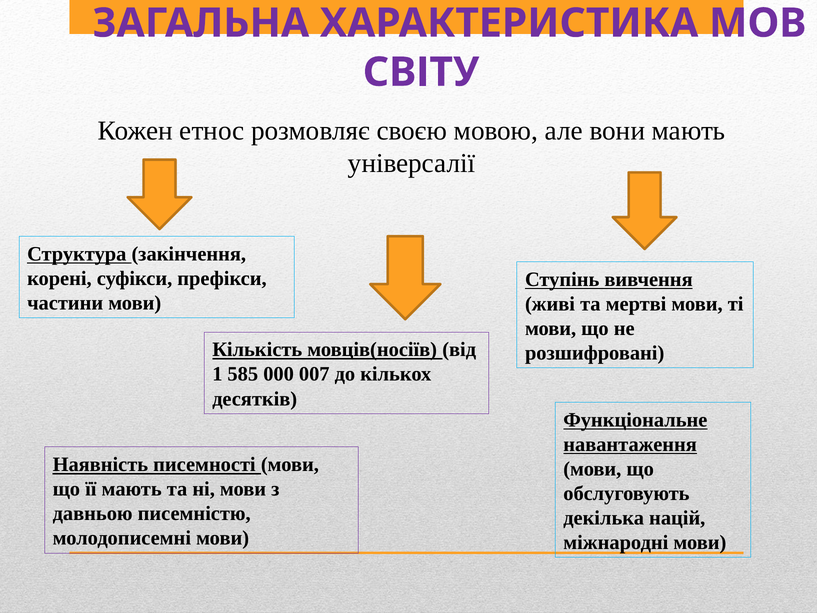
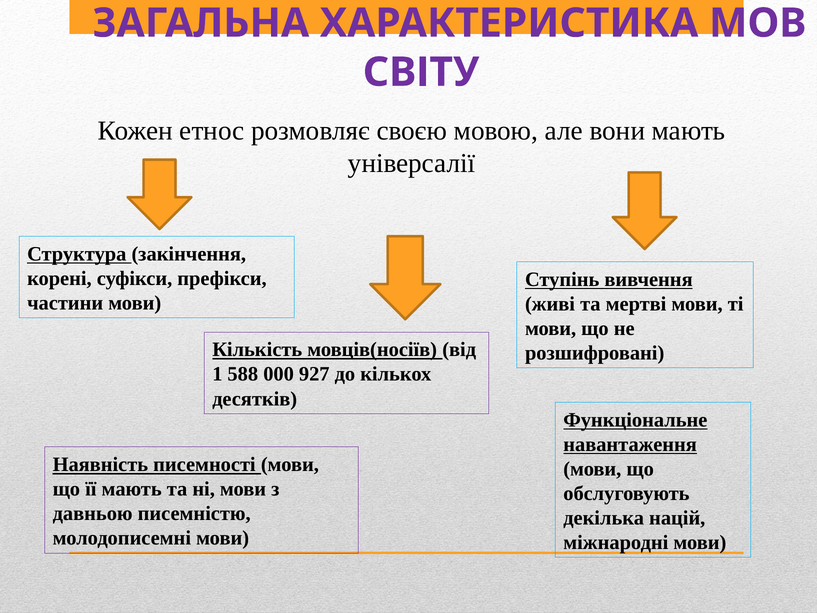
585: 585 -> 588
007: 007 -> 927
